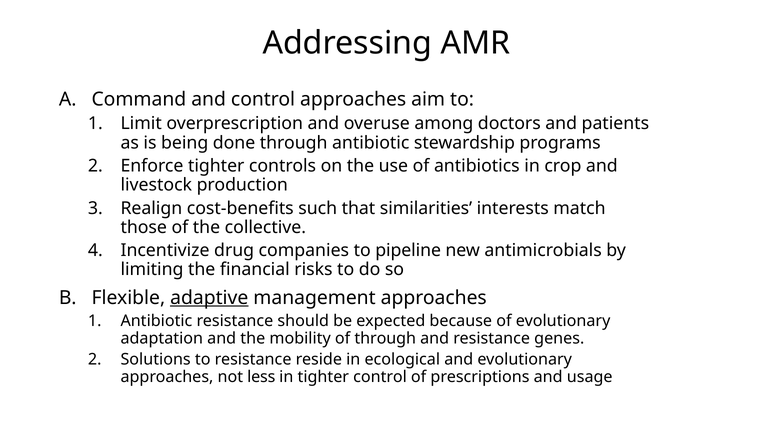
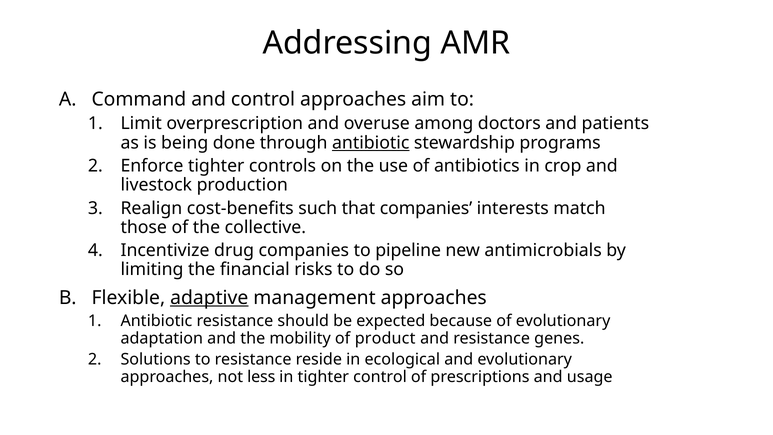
antibiotic at (371, 143) underline: none -> present
that similarities: similarities -> companies
of through: through -> product
